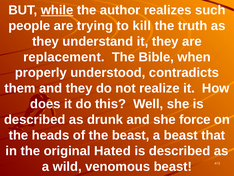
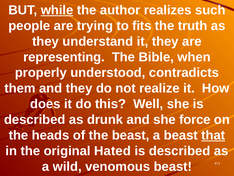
kill: kill -> fits
replacement: replacement -> representing
that underline: none -> present
